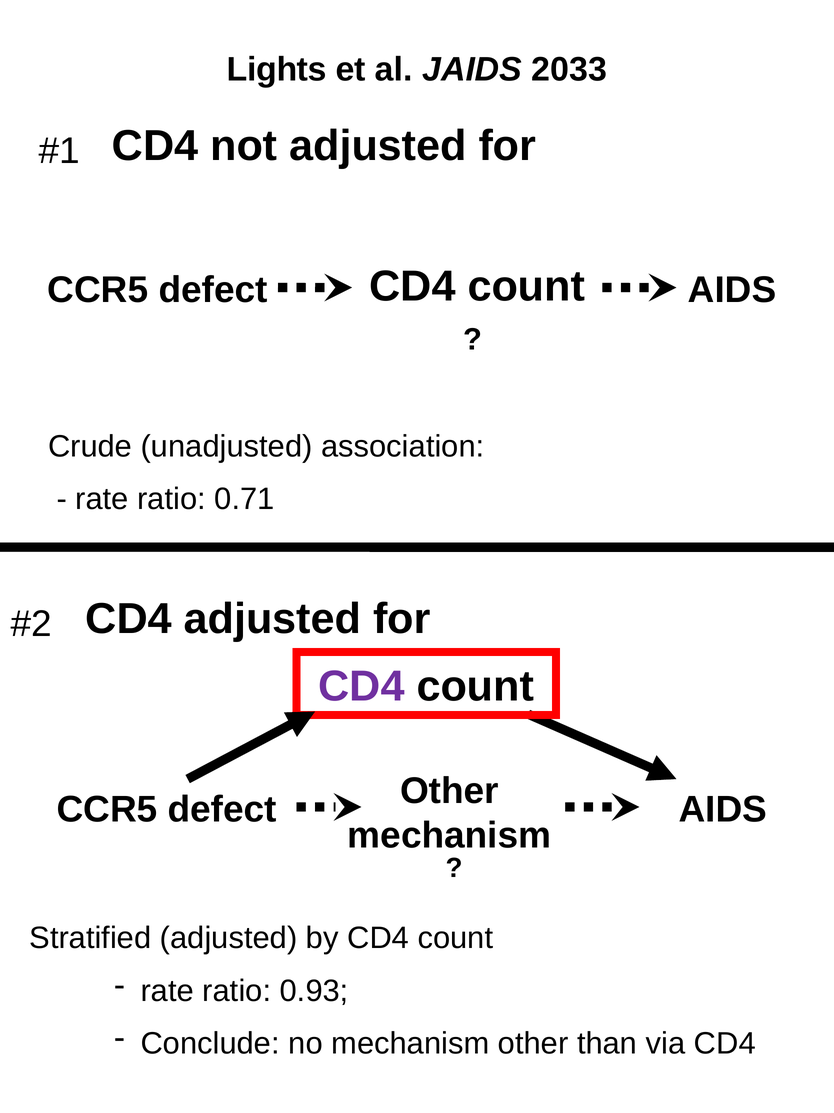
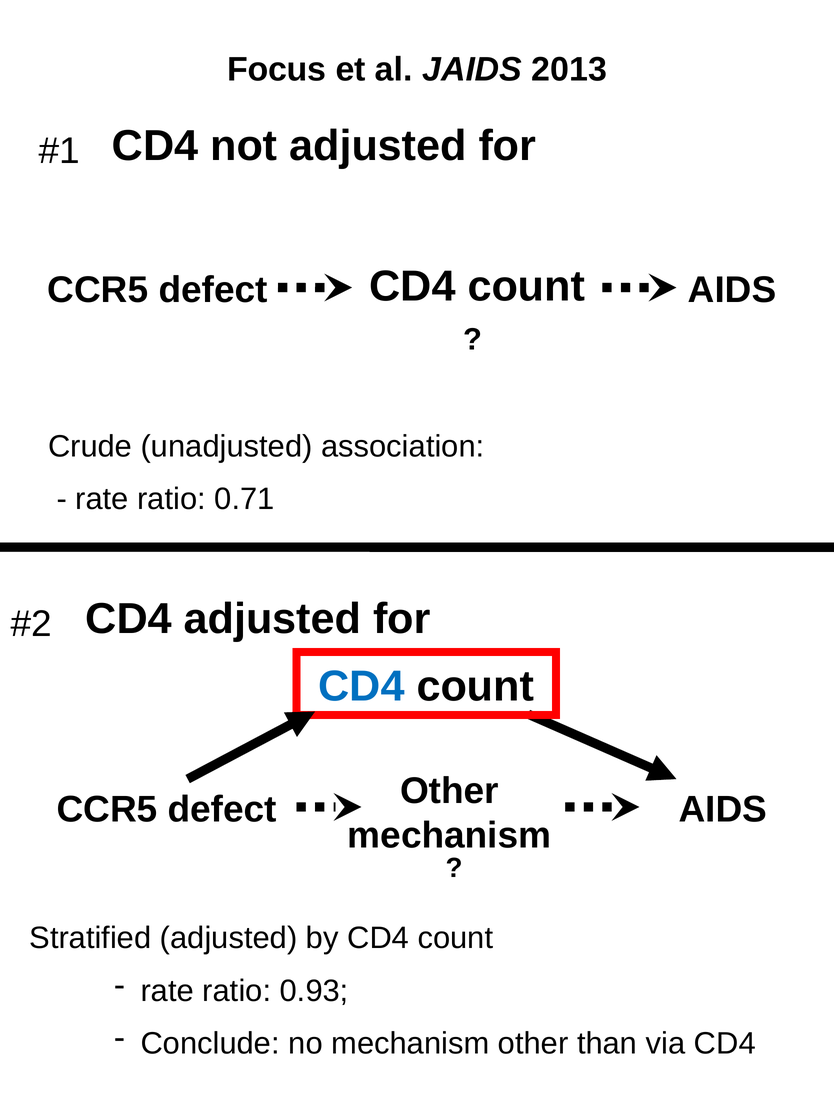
Lights: Lights -> Focus
2033: 2033 -> 2013
CD4 at (362, 686) colour: purple -> blue
